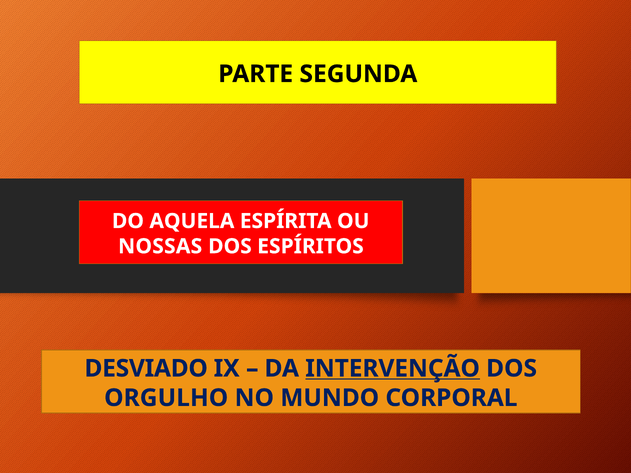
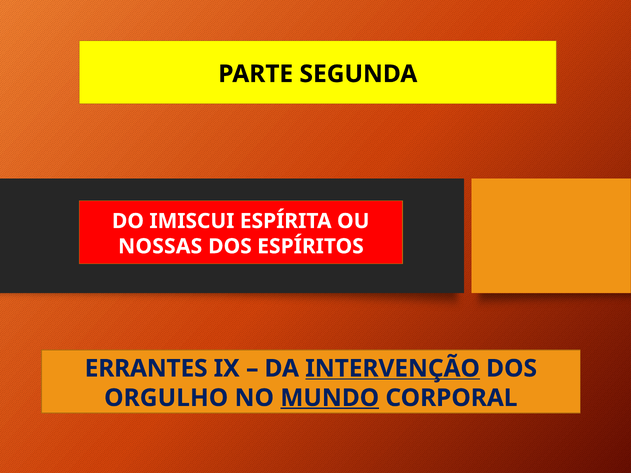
AQUELA: AQUELA -> IMISCUI
DESVIADO: DESVIADO -> ERRANTES
MUNDO underline: none -> present
